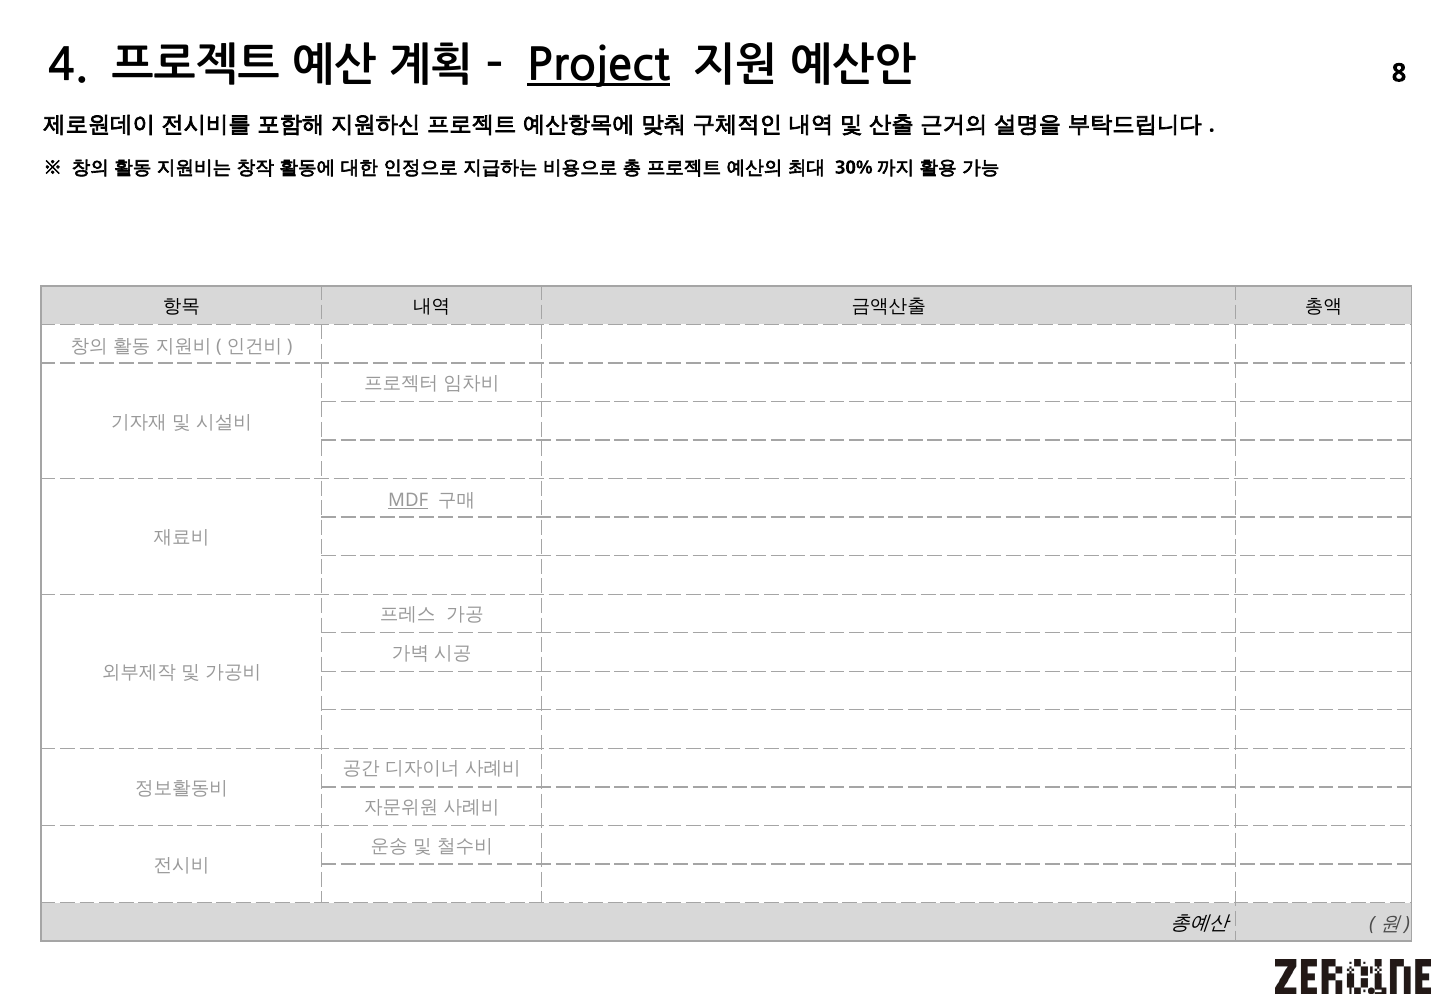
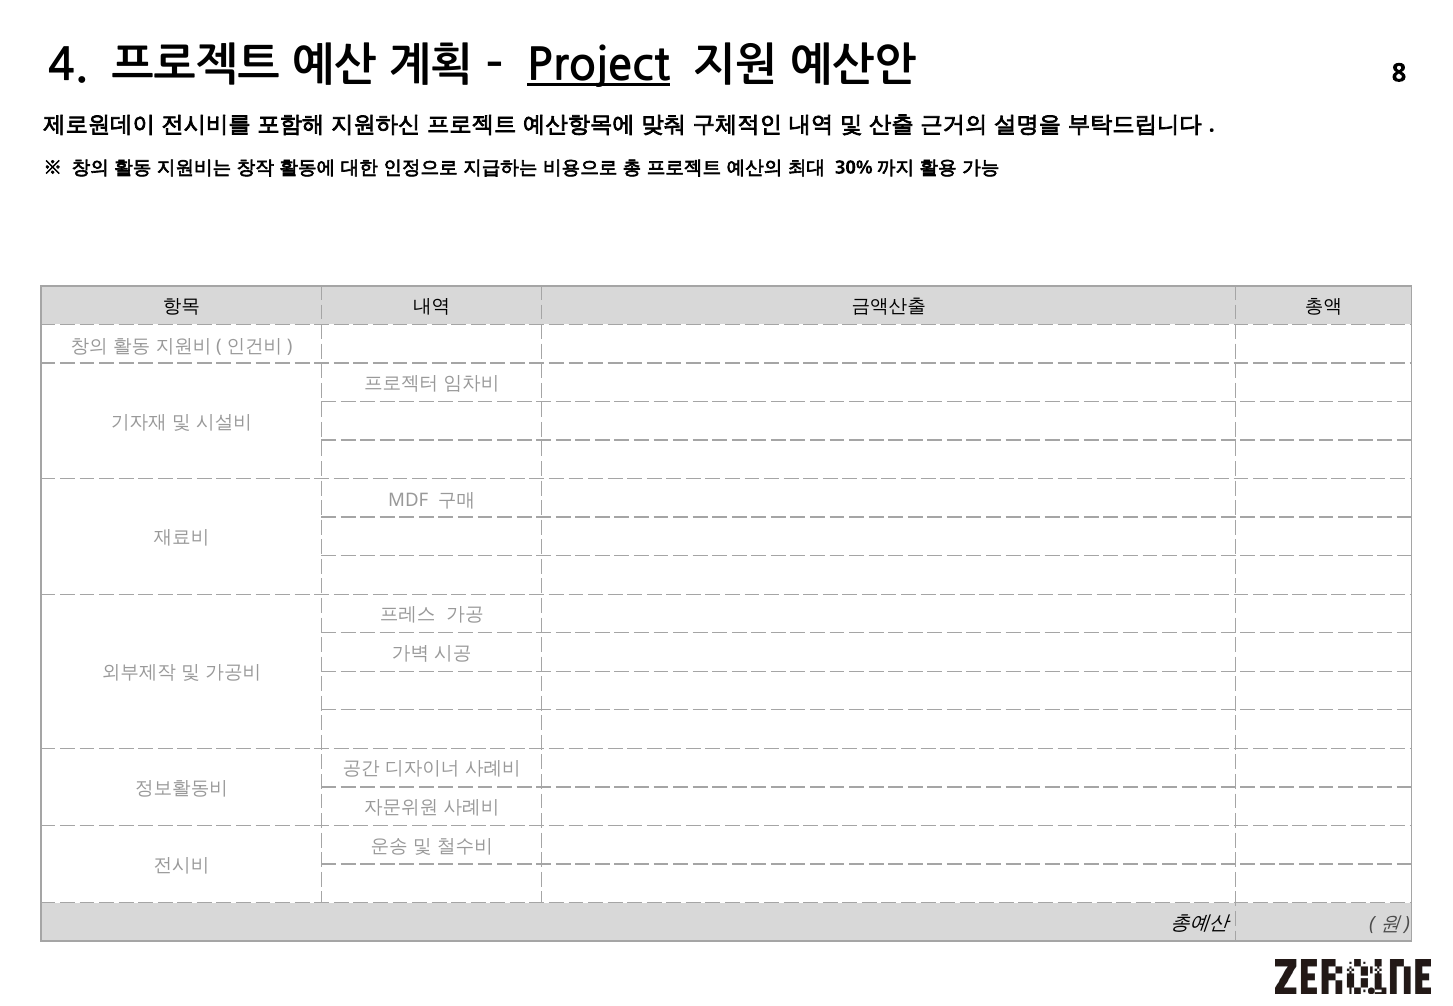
MDF underline: present -> none
